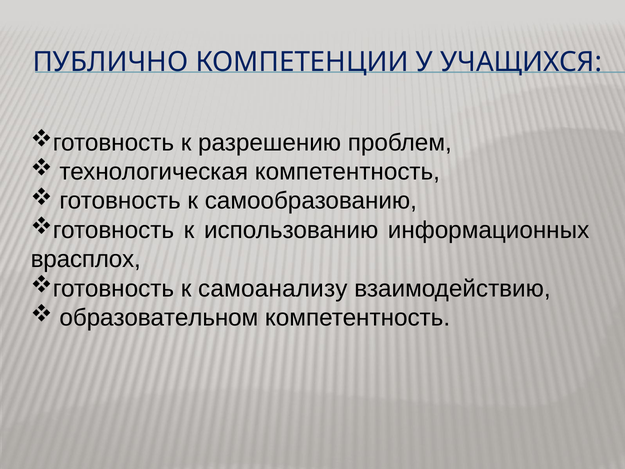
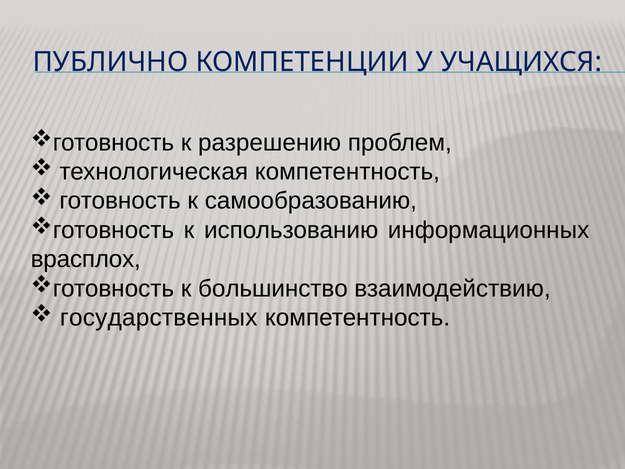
самоанализу: самоанализу -> большинство
образовательном: образовательном -> государственных
